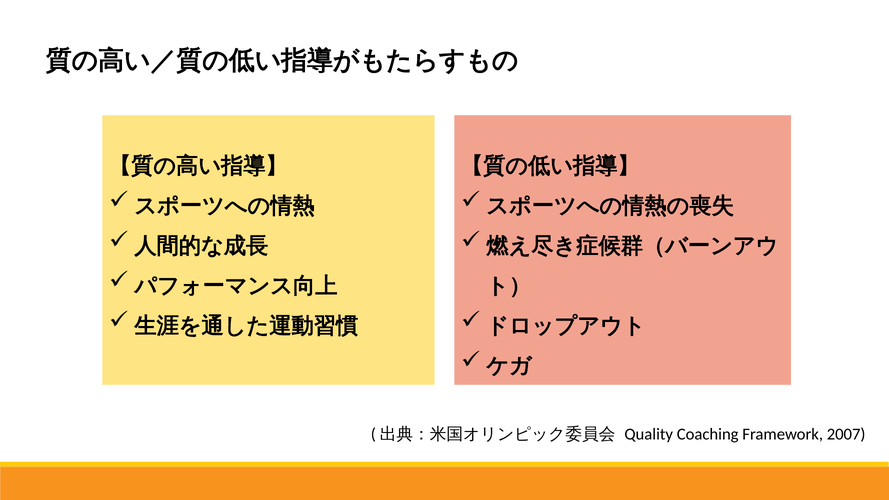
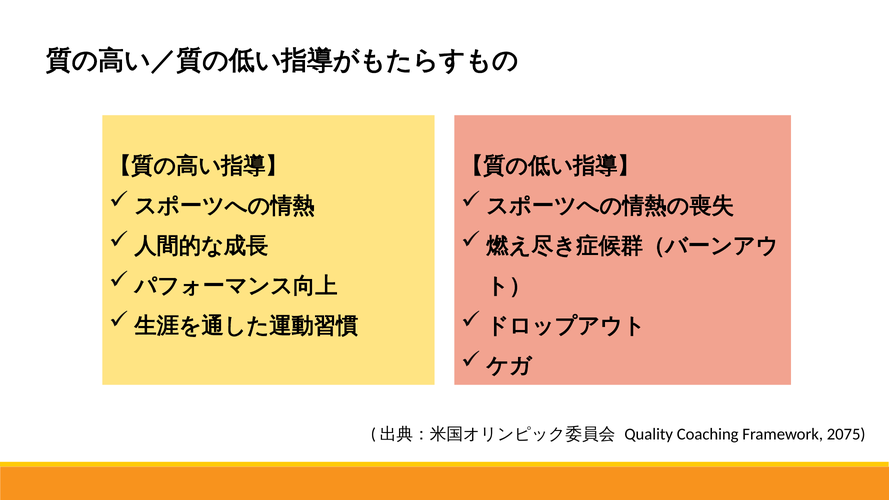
2007: 2007 -> 2075
